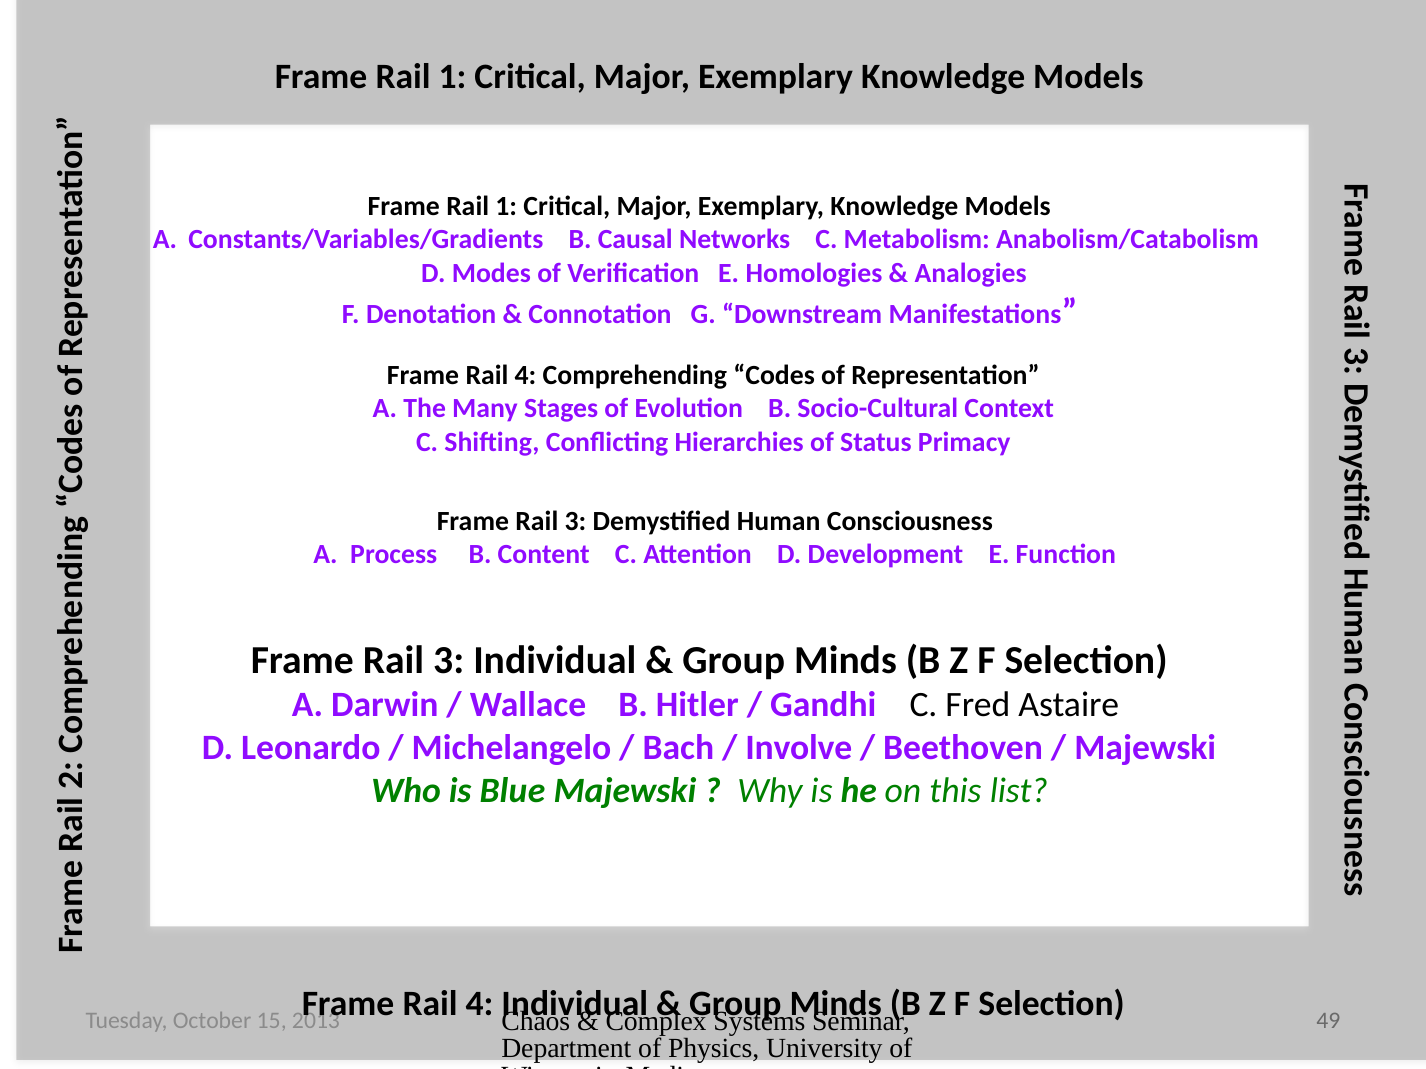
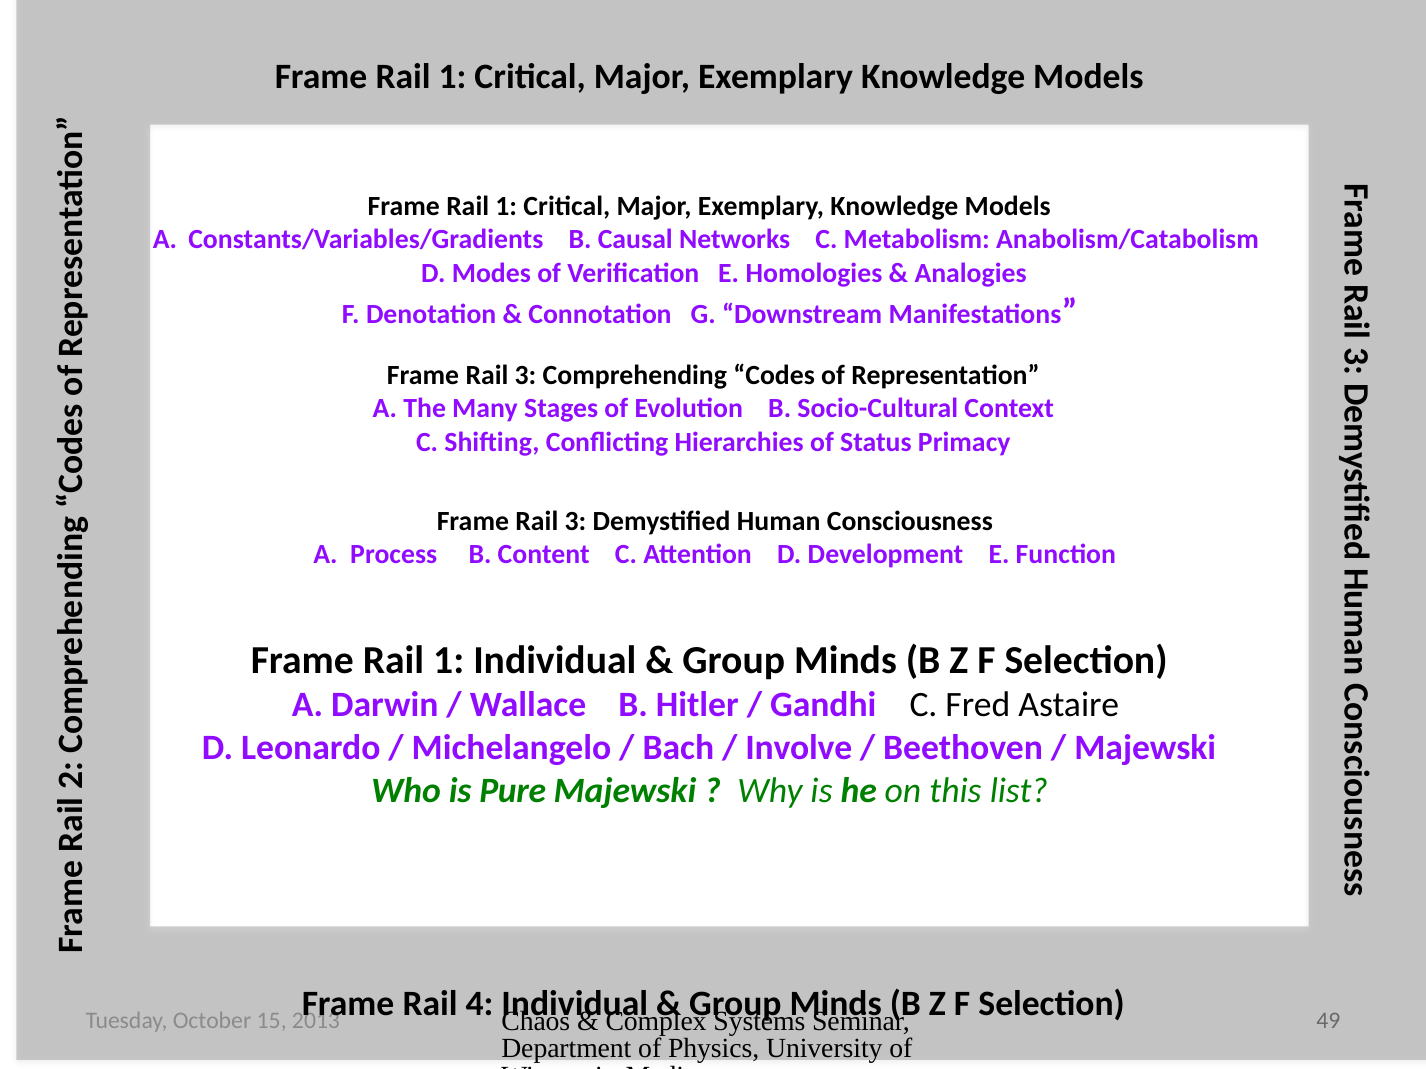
4 at (526, 376): 4 -> 3
3 at (449, 660): 3 -> 1
Blue: Blue -> Pure
